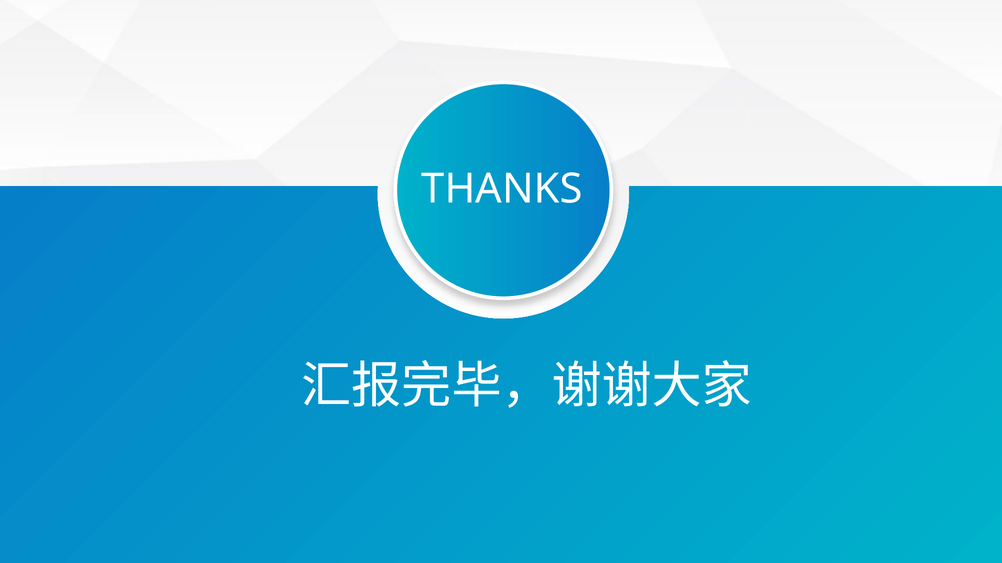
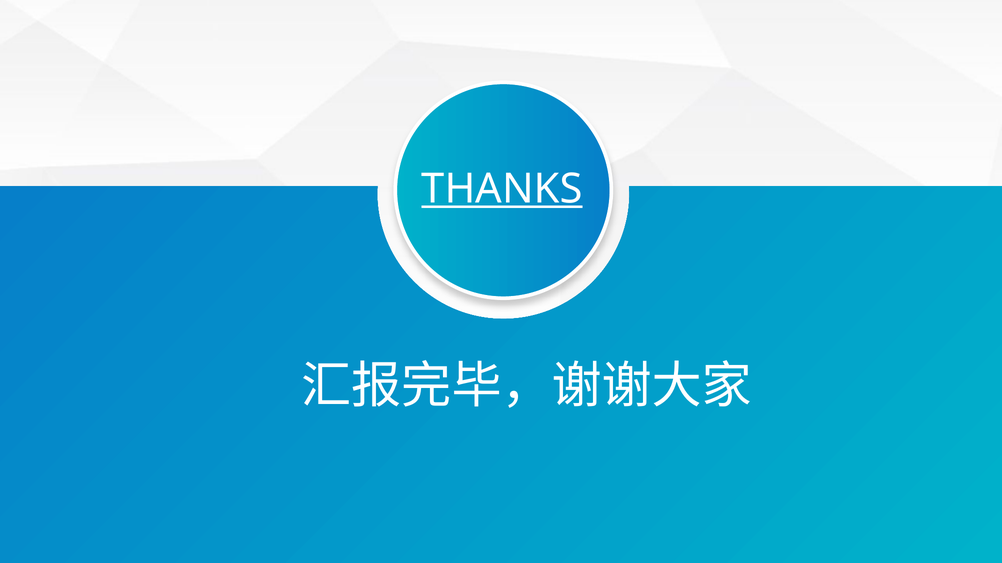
THANKS underline: none -> present
